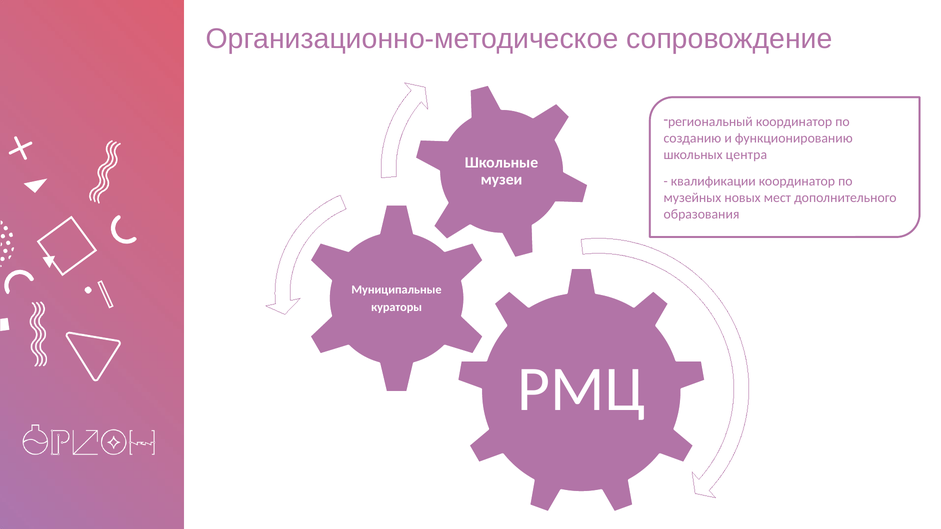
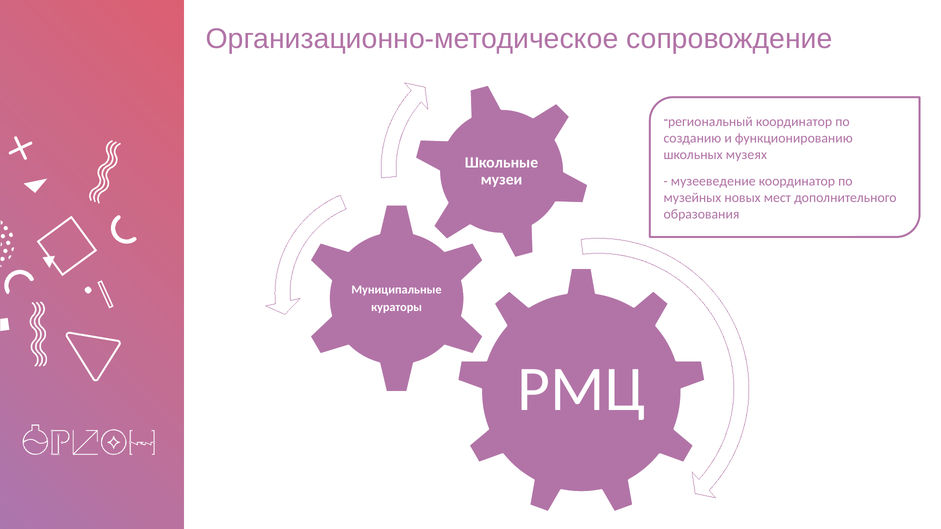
центра: центра -> музеях
квалификации: квалификации -> музееведение
